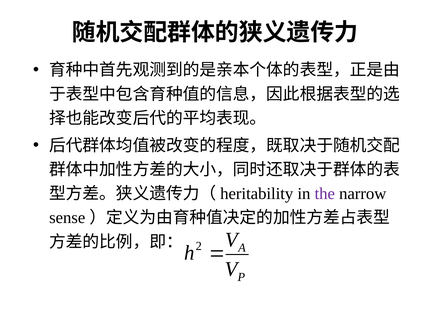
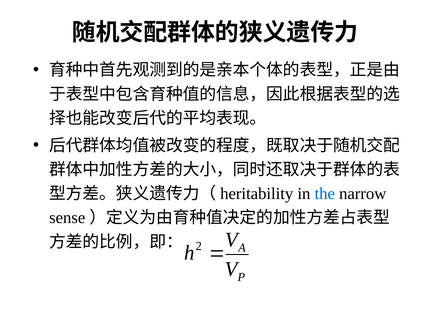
the colour: purple -> blue
